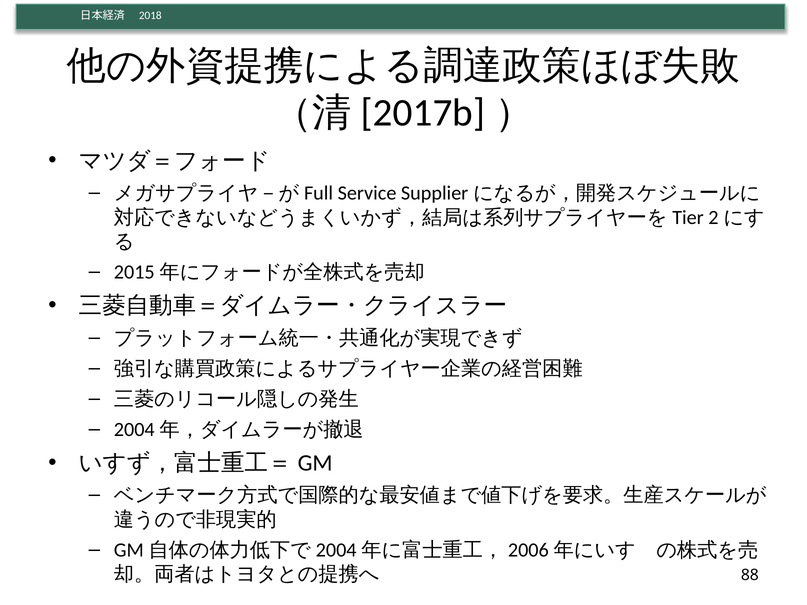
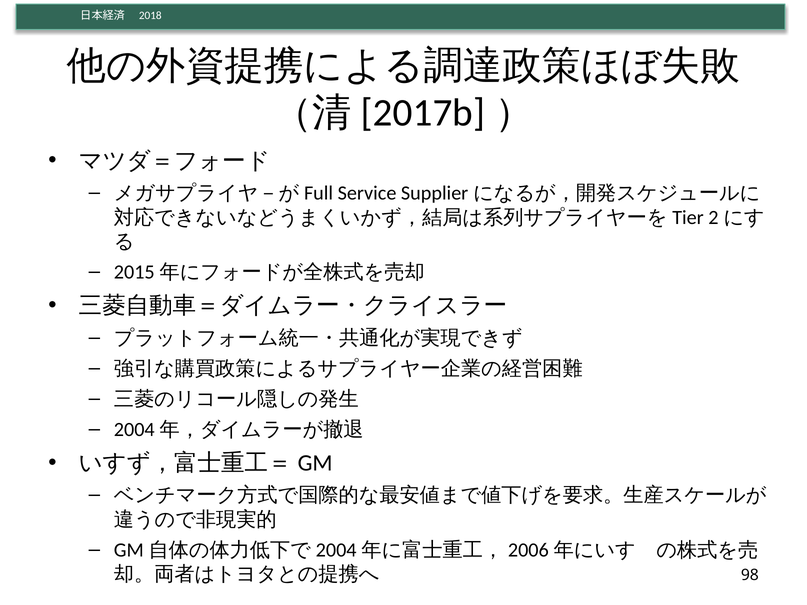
88: 88 -> 98
